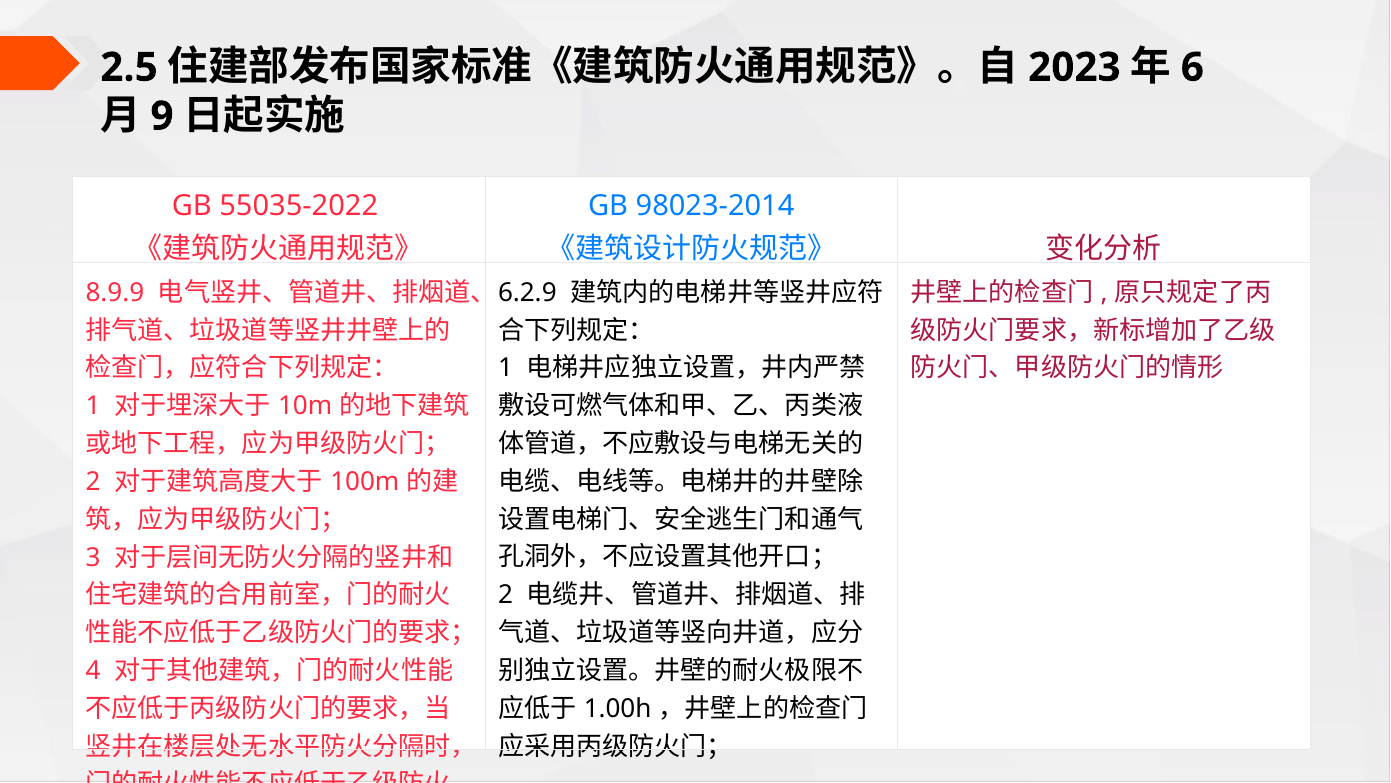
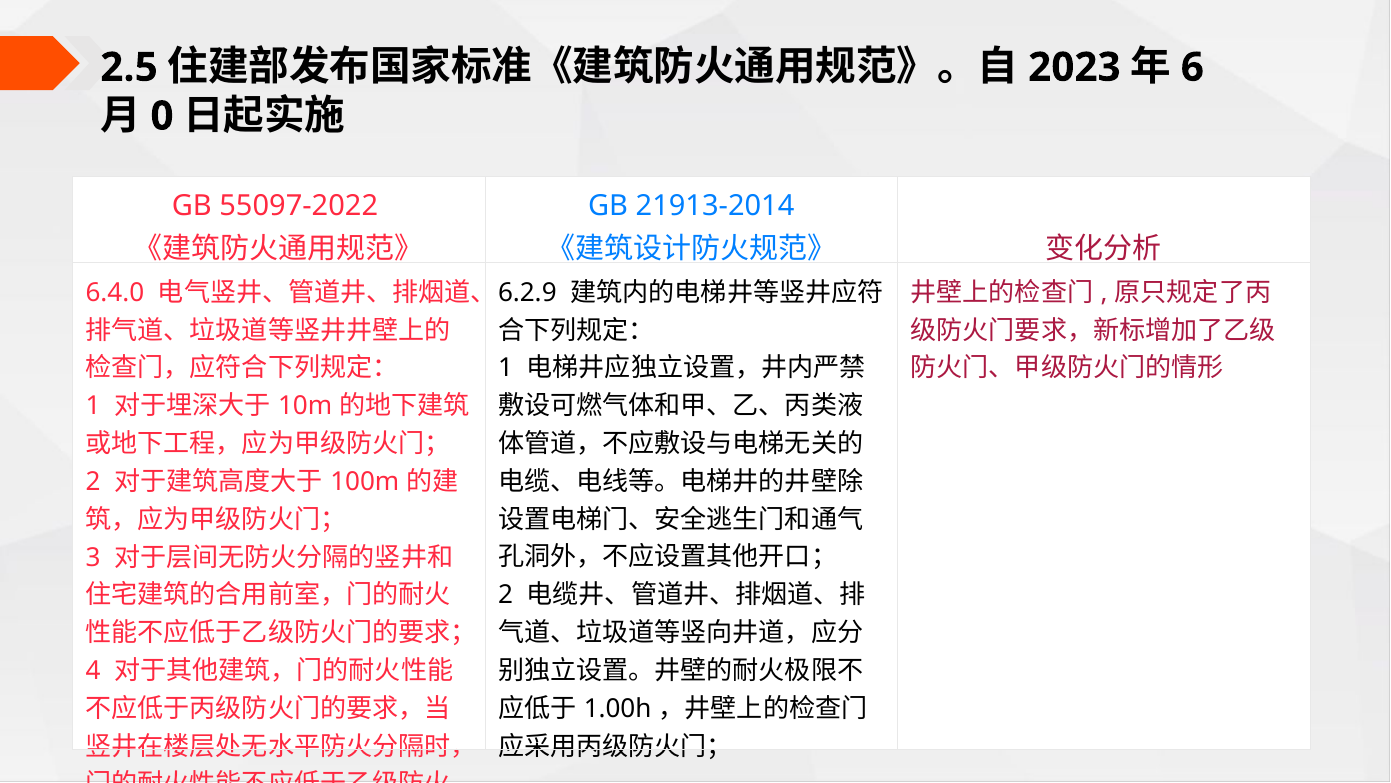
9: 9 -> 0
55035-2022: 55035-2022 -> 55097-2022
98023-2014: 98023-2014 -> 21913-2014
8.9.9: 8.9.9 -> 6.4.0
